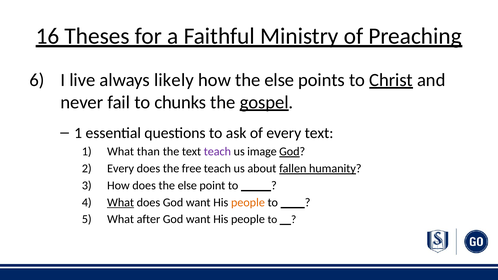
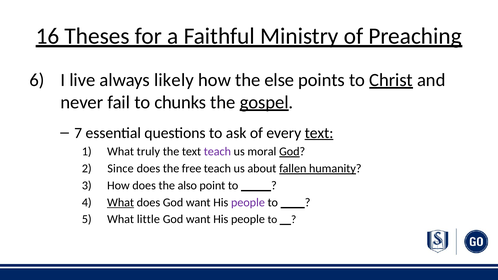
1 at (78, 133): 1 -> 7
text at (319, 133) underline: none -> present
than: than -> truly
image: image -> moral
Every at (121, 169): Every -> Since
does the else: else -> also
people at (248, 202) colour: orange -> purple
after: after -> little
